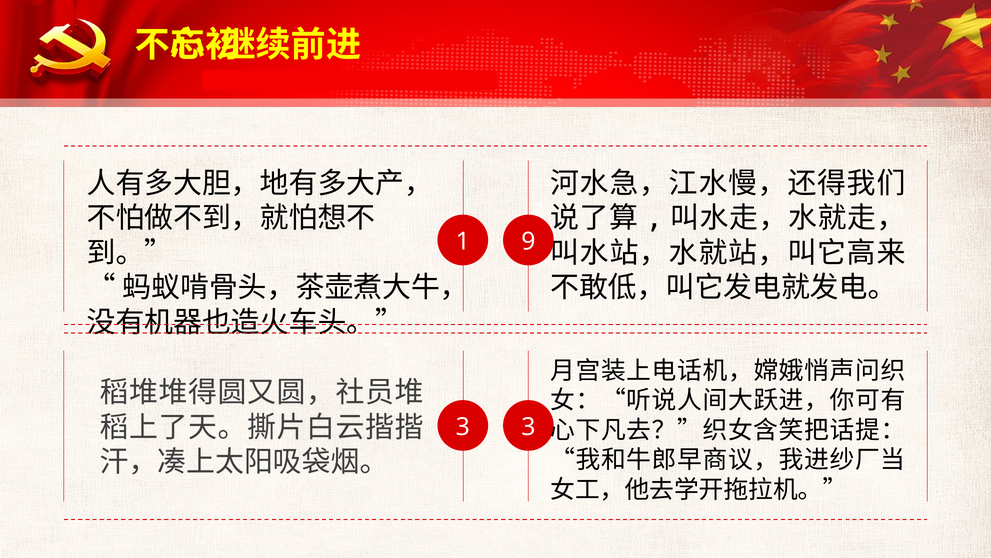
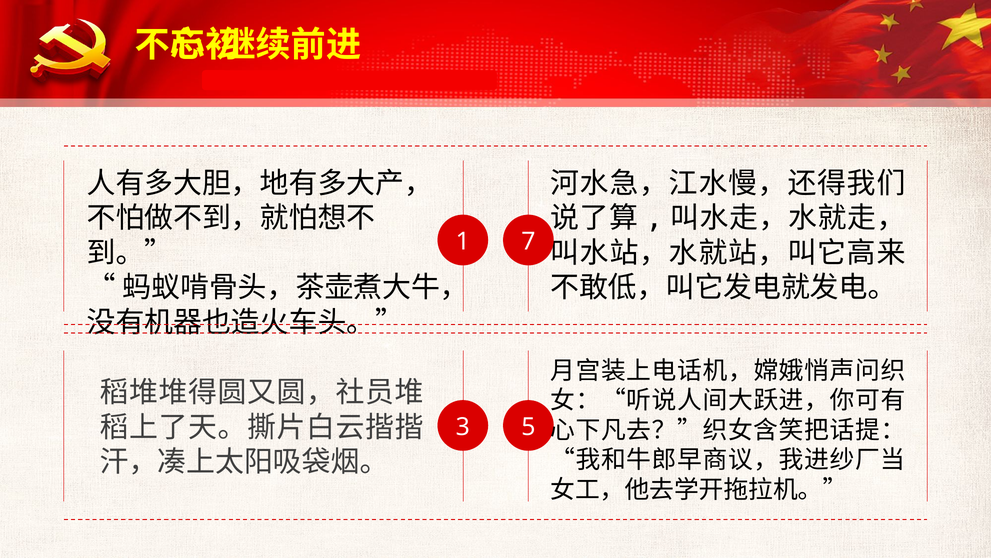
9: 9 -> 7
3 3: 3 -> 5
